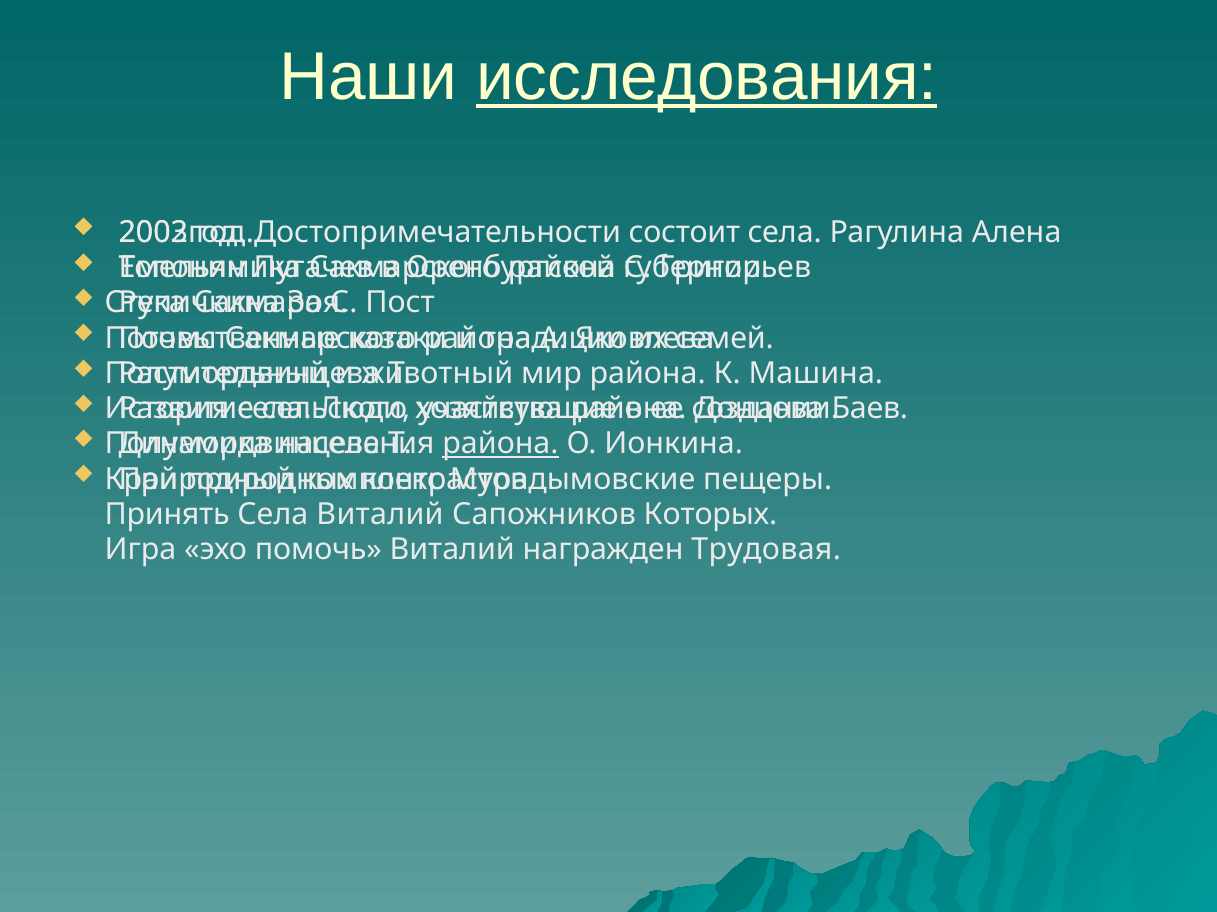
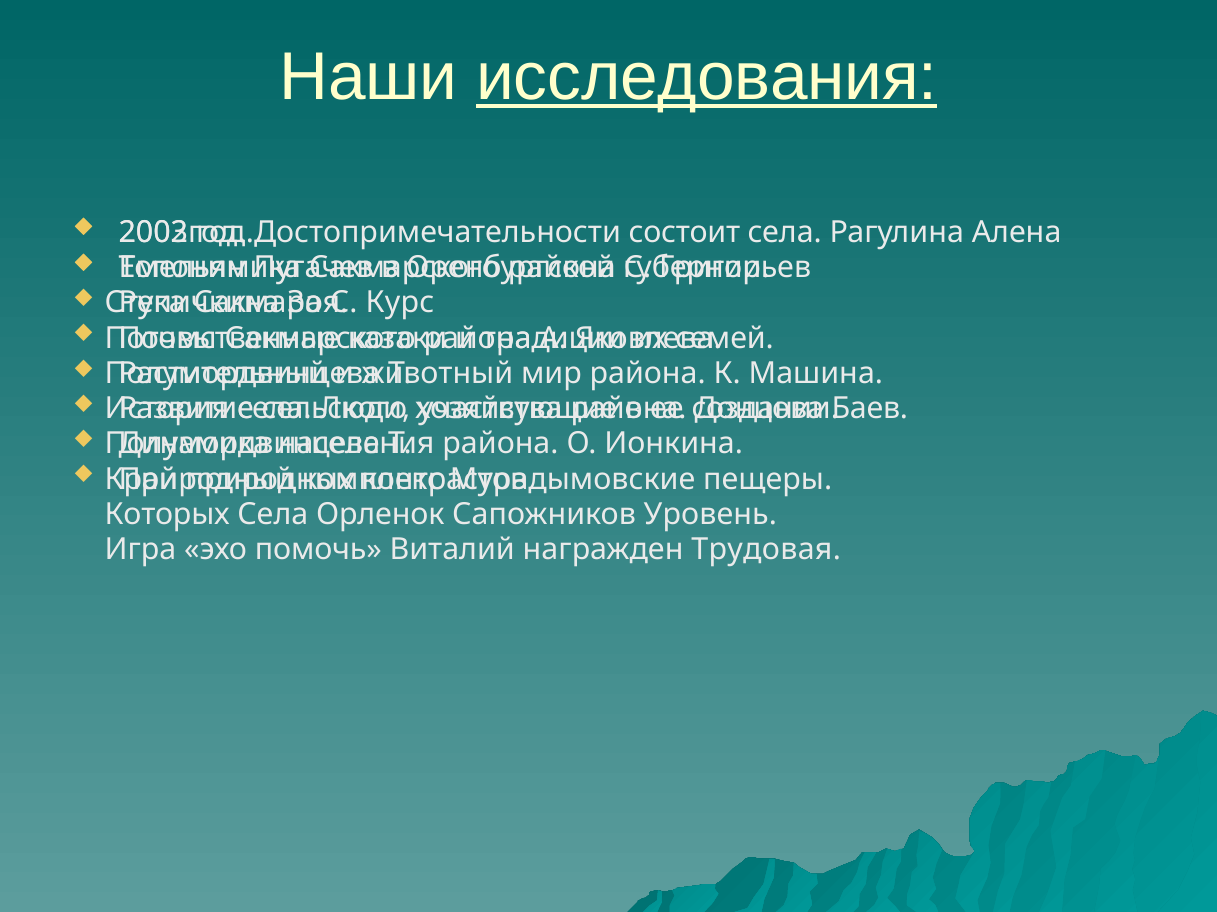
Пост: Пост -> Курс
района at (501, 444) underline: present -> none
Принять: Принять -> Которых
Села Виталий: Виталий -> Орленок
Которых: Которых -> Уровень
